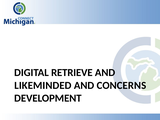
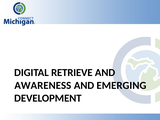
LIKEMINDED: LIKEMINDED -> AWARENESS
CONCERNS: CONCERNS -> EMERGING
